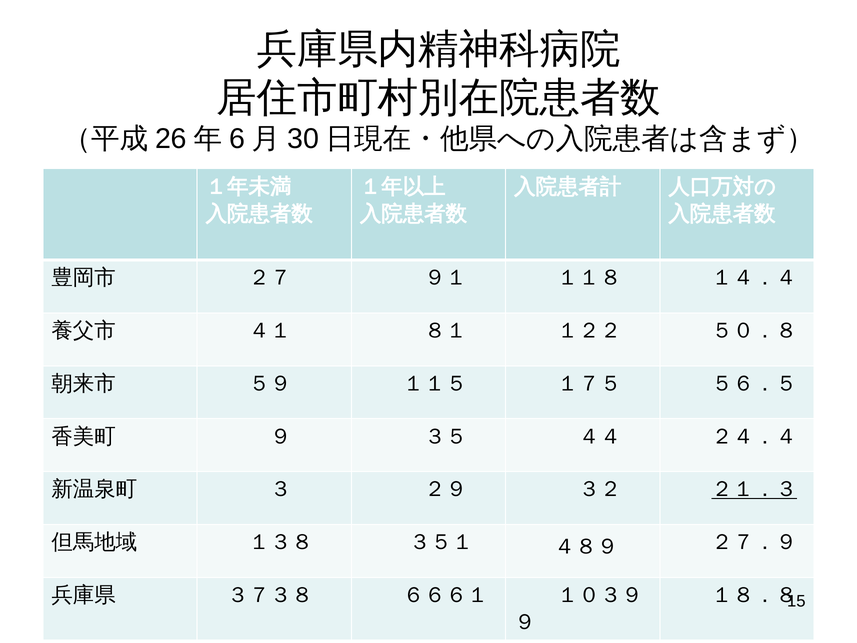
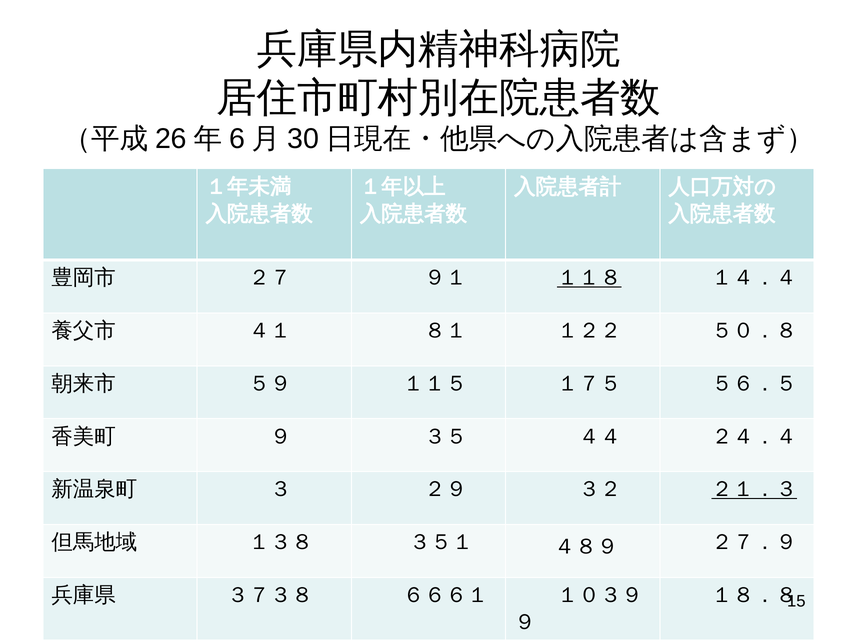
１１８ underline: none -> present
